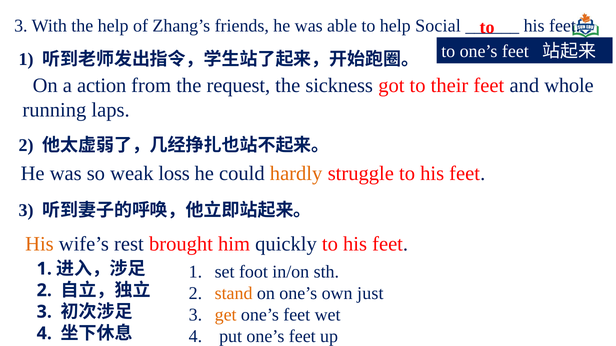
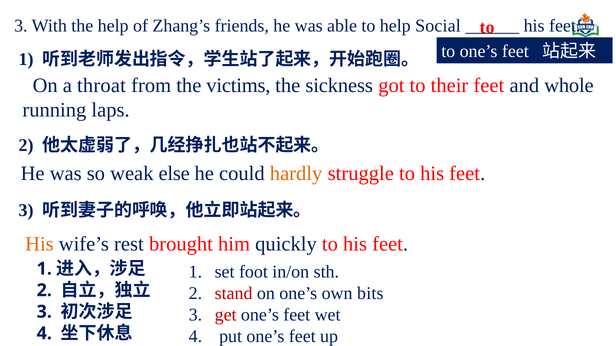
action: action -> throat
request: request -> victims
loss: loss -> else
stand colour: orange -> red
just: just -> bits
get colour: orange -> red
